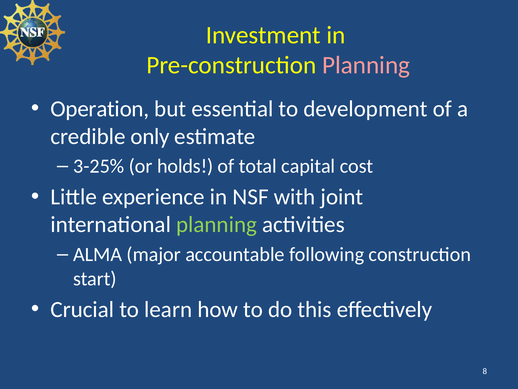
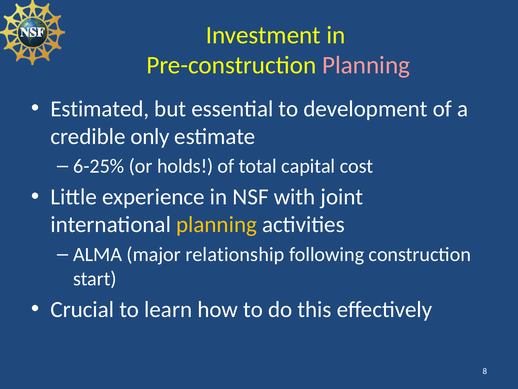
Operation: Operation -> Estimated
3-25%: 3-25% -> 6-25%
planning at (217, 224) colour: light green -> yellow
accountable: accountable -> relationship
